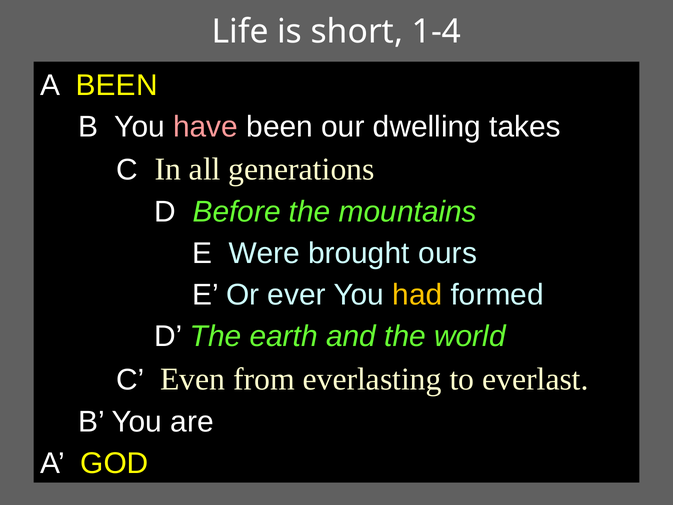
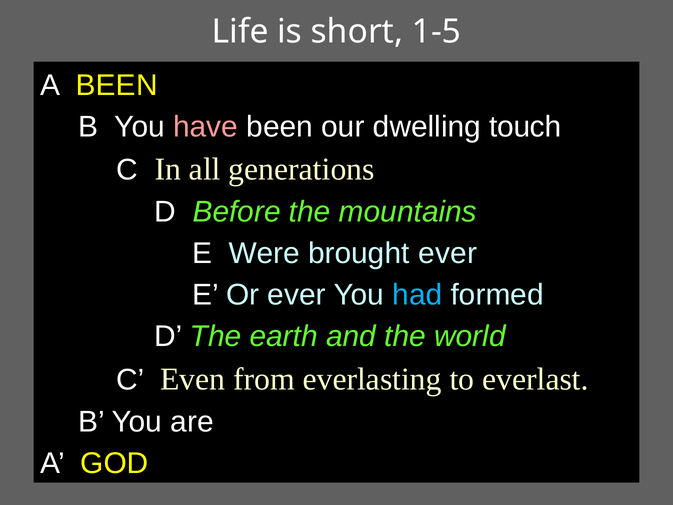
1-4: 1-4 -> 1-5
takes: takes -> touch
brought ours: ours -> ever
had colour: yellow -> light blue
